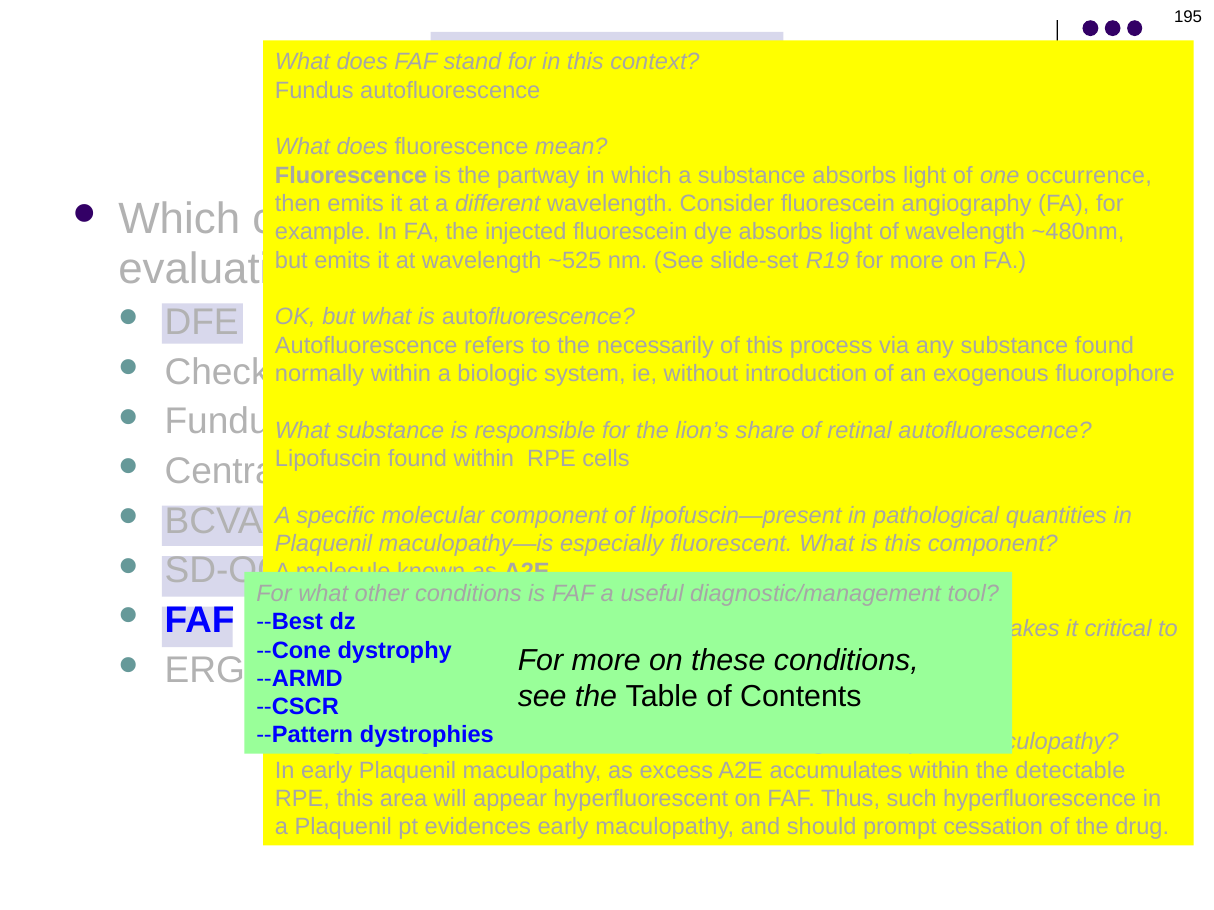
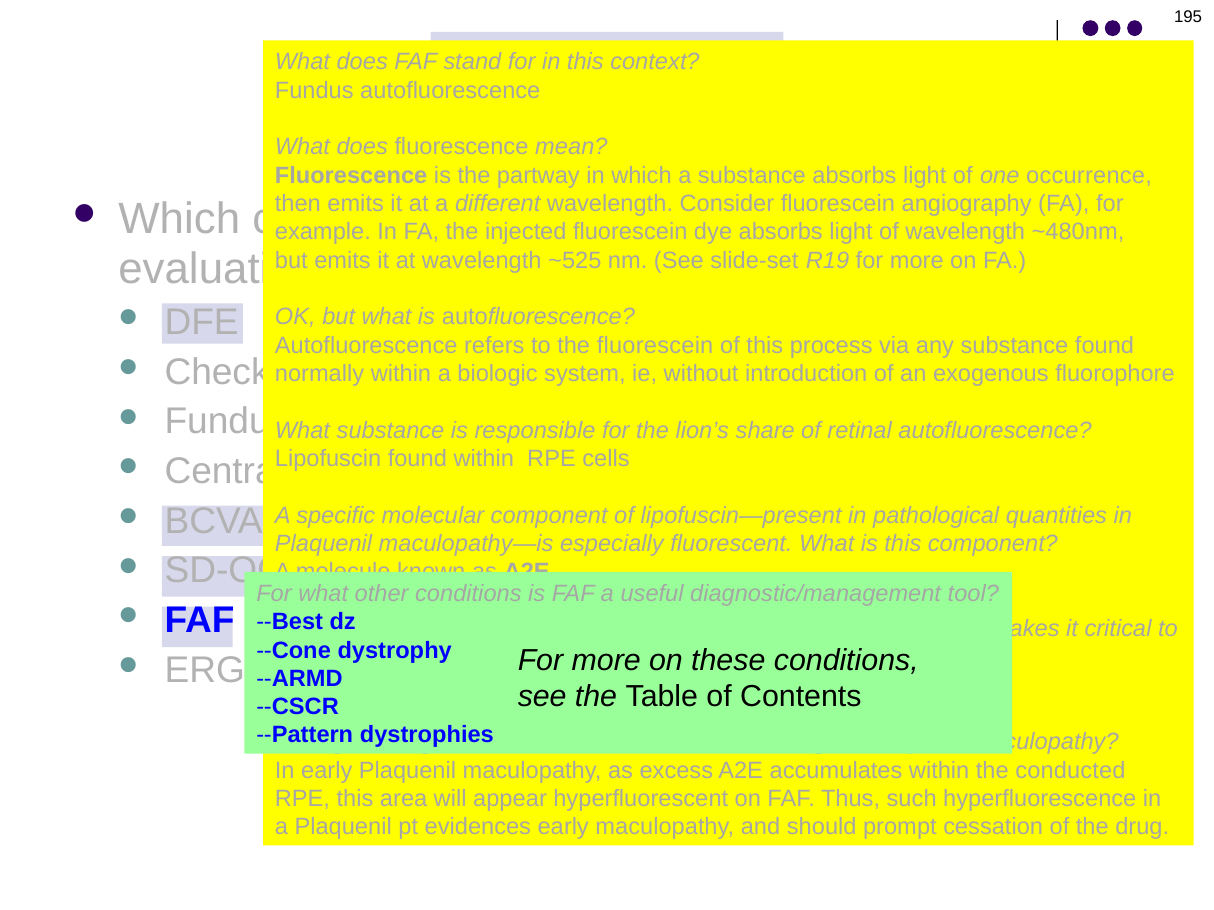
the necessarily: necessarily -> fluorescein
detectable: detectable -> conducted
